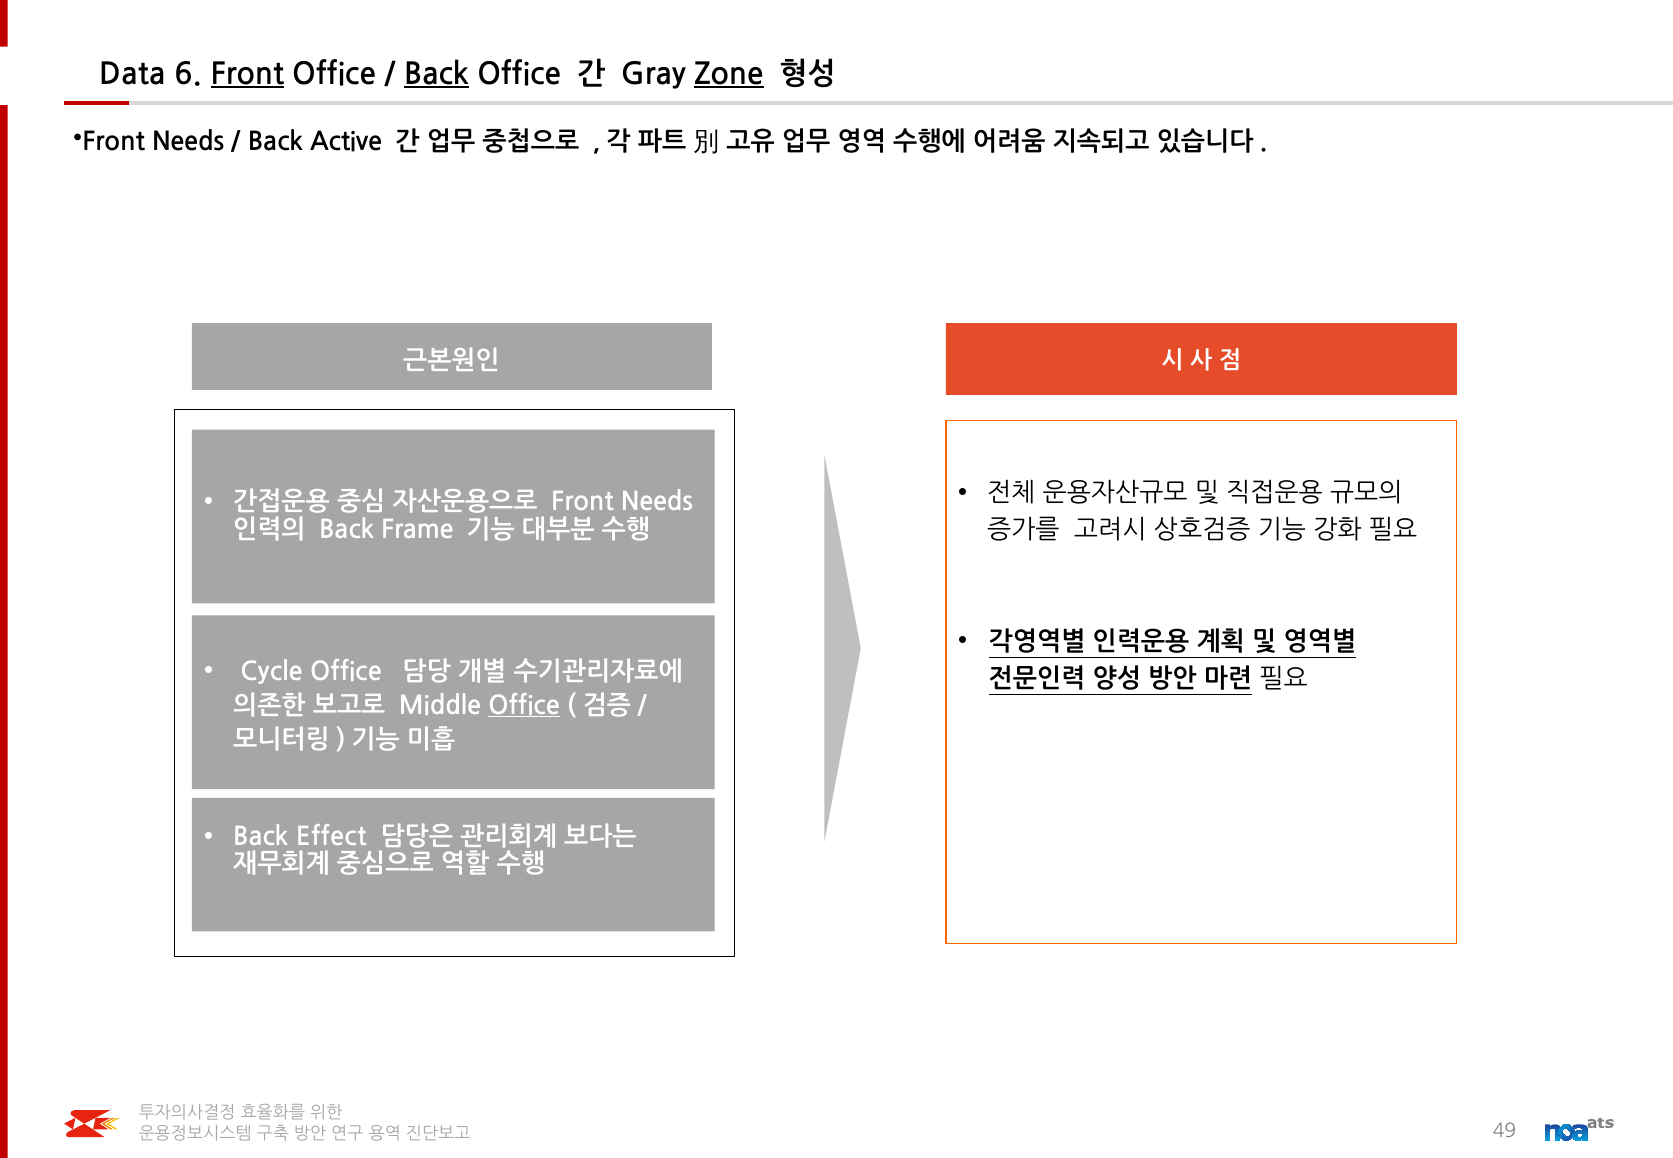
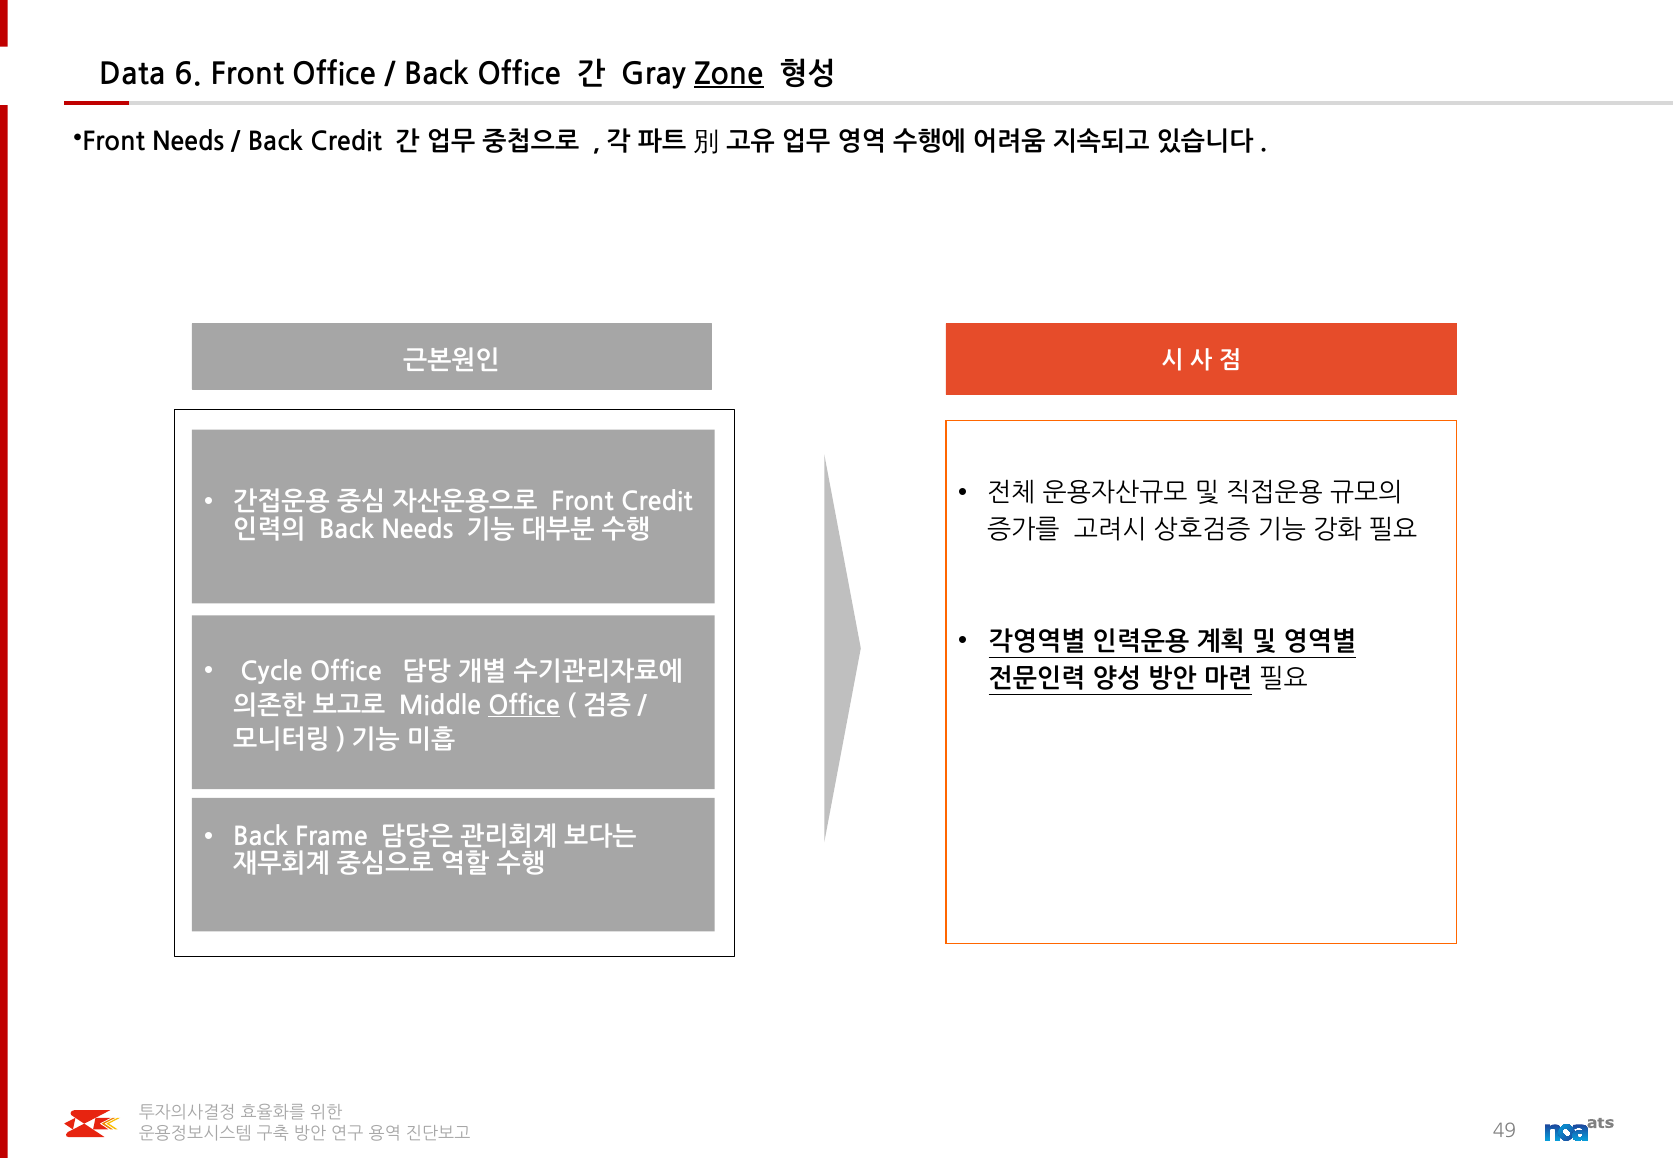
Front at (247, 74) underline: present -> none
Back at (436, 74) underline: present -> none
Back Active: Active -> Credit
Needs at (657, 502): Needs -> Credit
Back Frame: Frame -> Needs
Effect: Effect -> Frame
